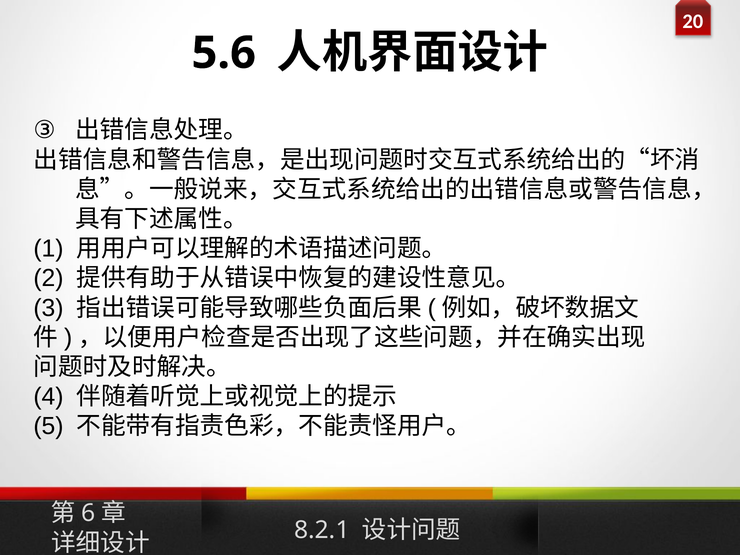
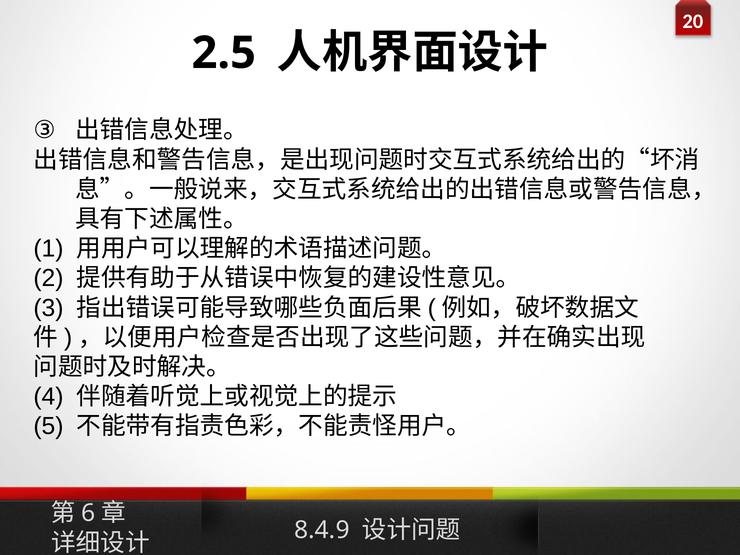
5.6: 5.6 -> 2.5
8.2.1: 8.2.1 -> 8.4.9
